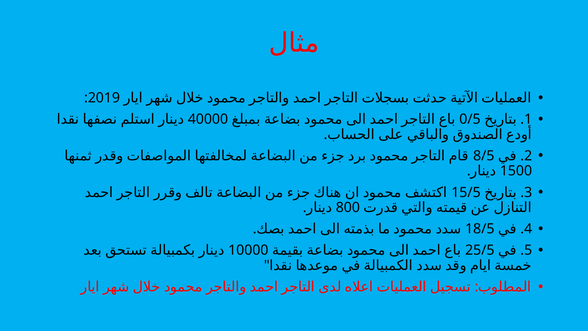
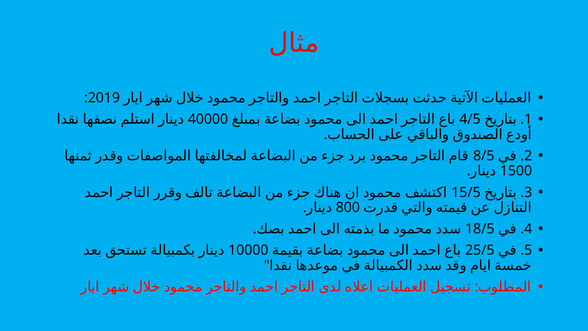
0/5: 0/5 -> 4/5
